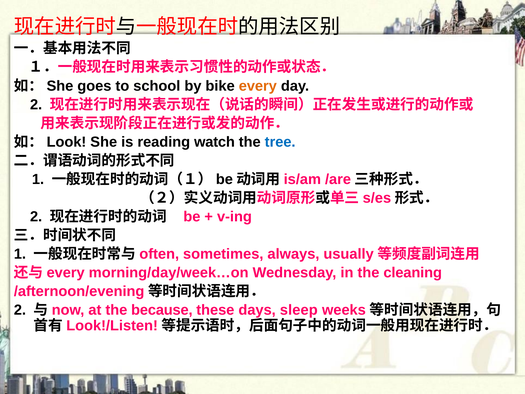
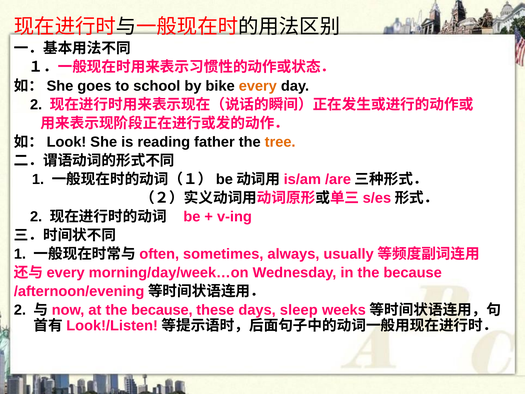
watch: watch -> father
tree colour: blue -> orange
in the cleaning: cleaning -> because
